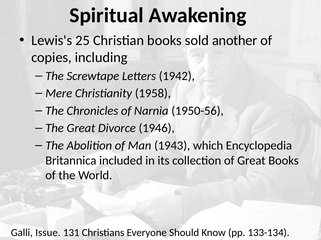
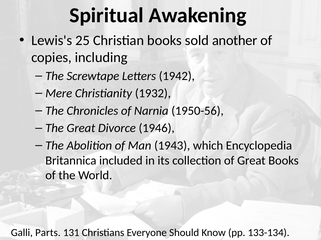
1958: 1958 -> 1932
Issue: Issue -> Parts
